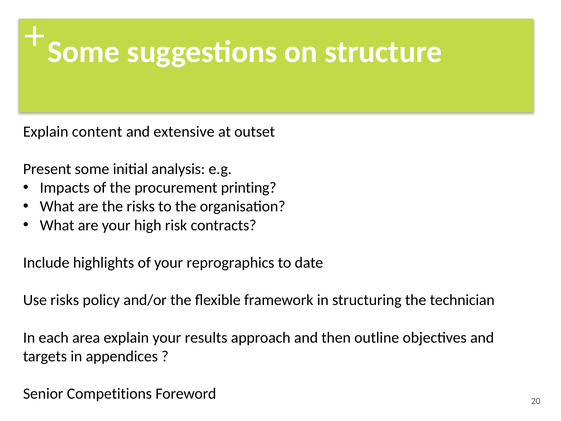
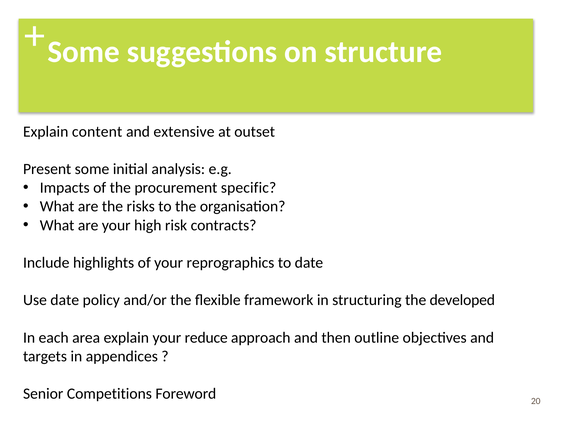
printing: printing -> specific
Use risks: risks -> date
technician: technician -> developed
results: results -> reduce
